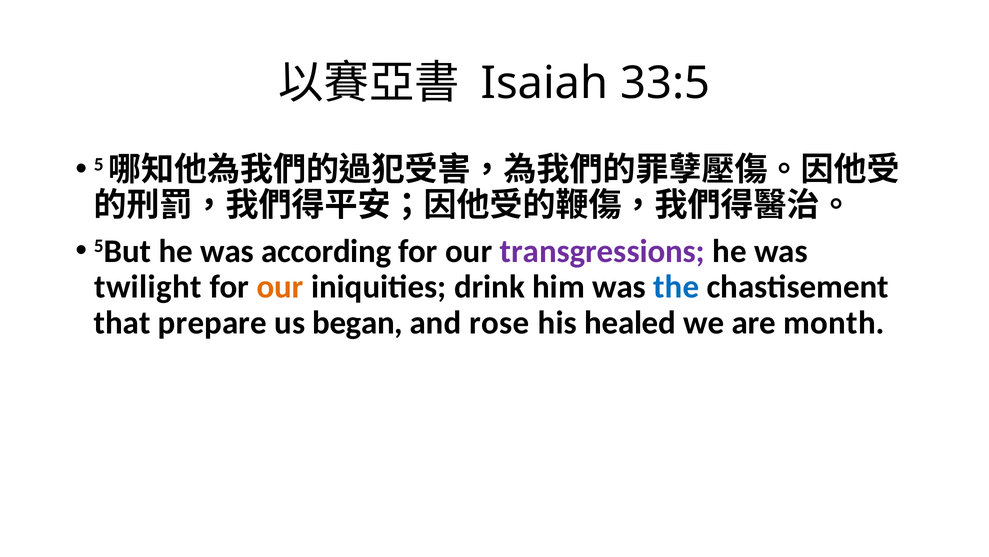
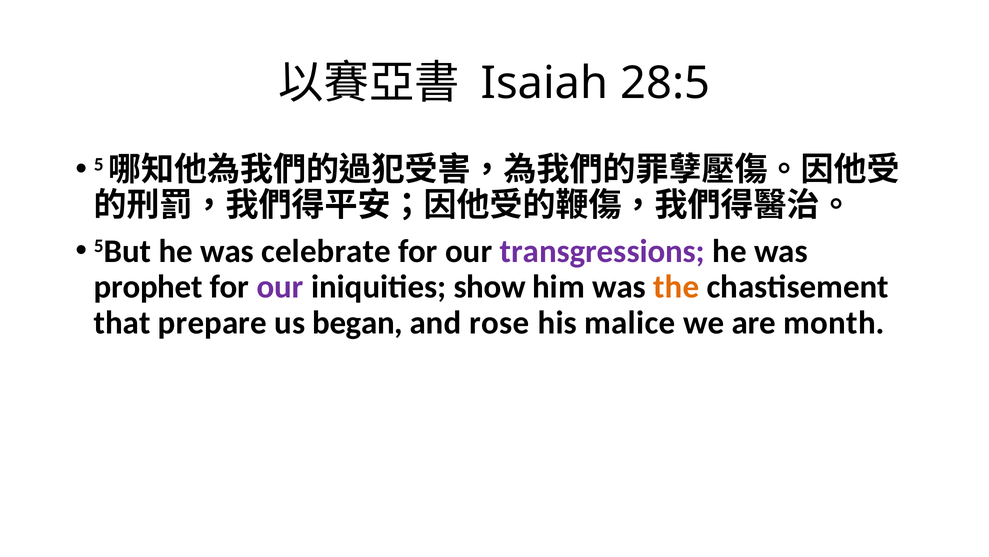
33:5: 33:5 -> 28:5
according: according -> celebrate
twilight: twilight -> prophet
our at (280, 287) colour: orange -> purple
drink: drink -> show
the colour: blue -> orange
healed: healed -> malice
